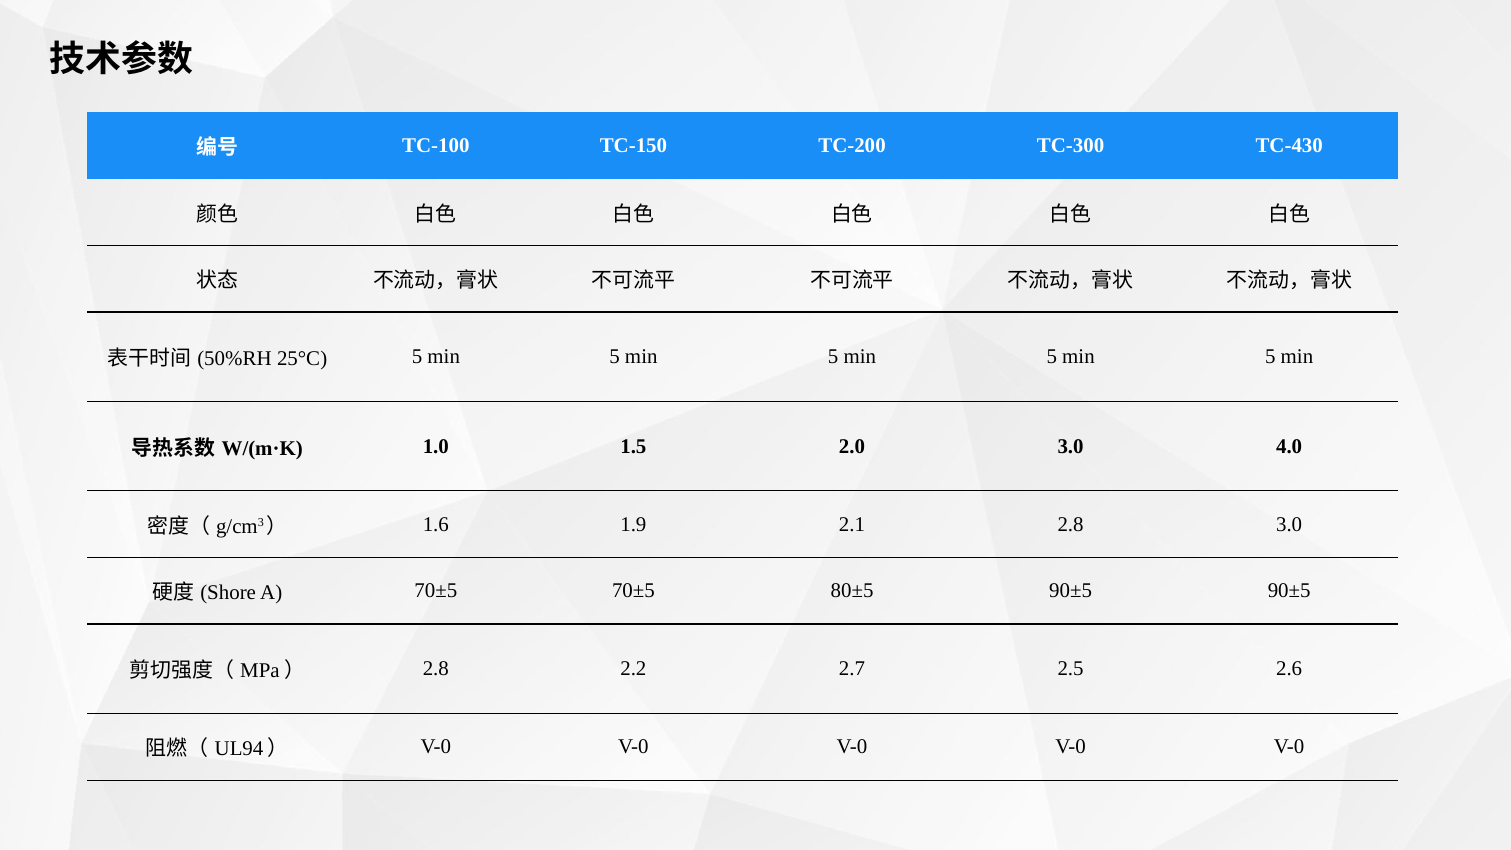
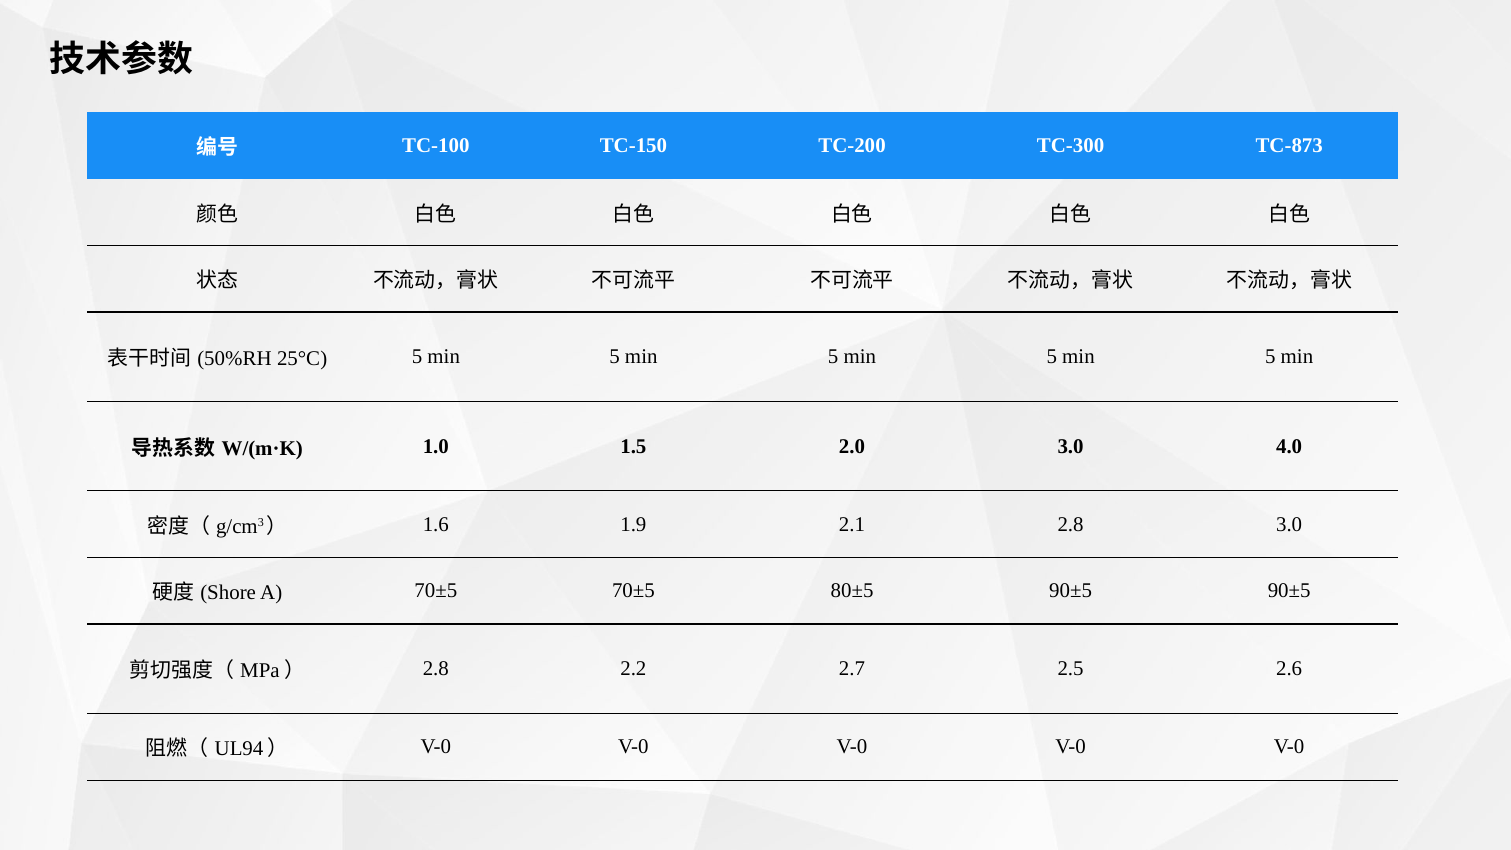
TC-430: TC-430 -> TC-873
